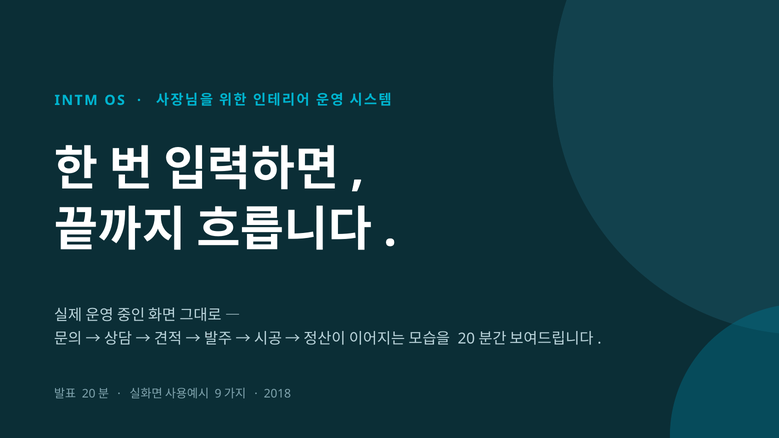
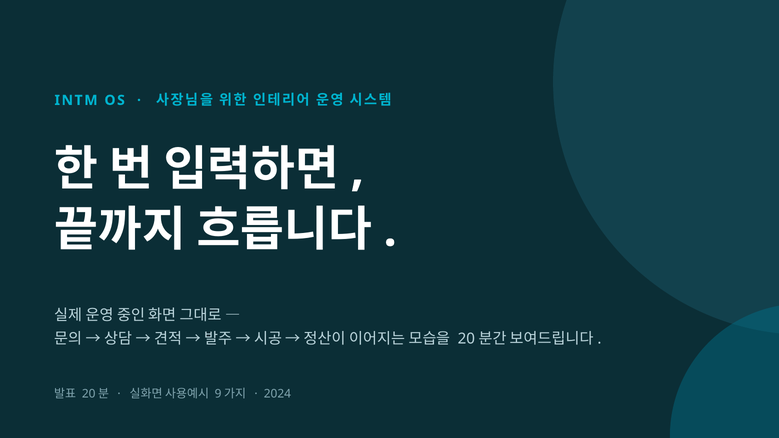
2018: 2018 -> 2024
